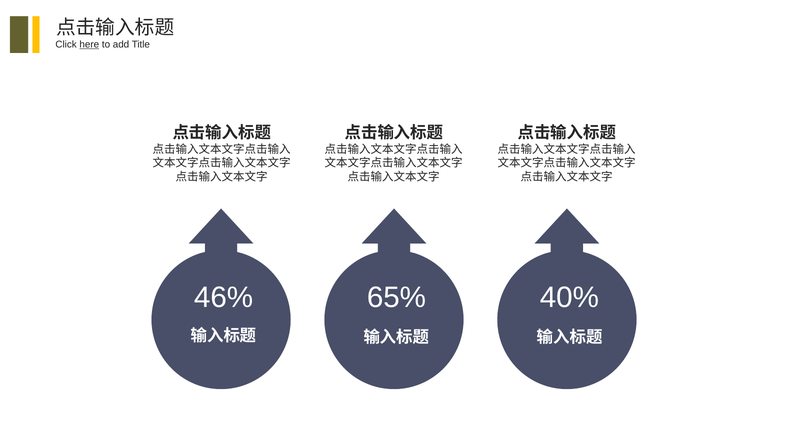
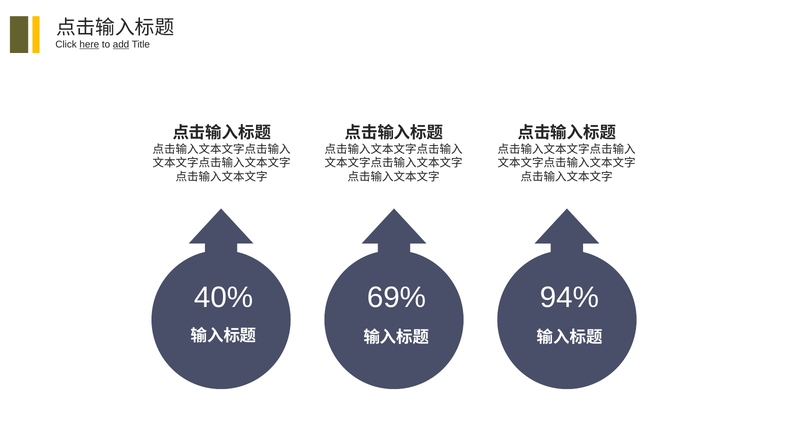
add underline: none -> present
46%: 46% -> 40%
65%: 65% -> 69%
40%: 40% -> 94%
